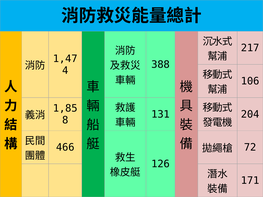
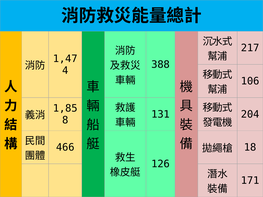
72: 72 -> 18
